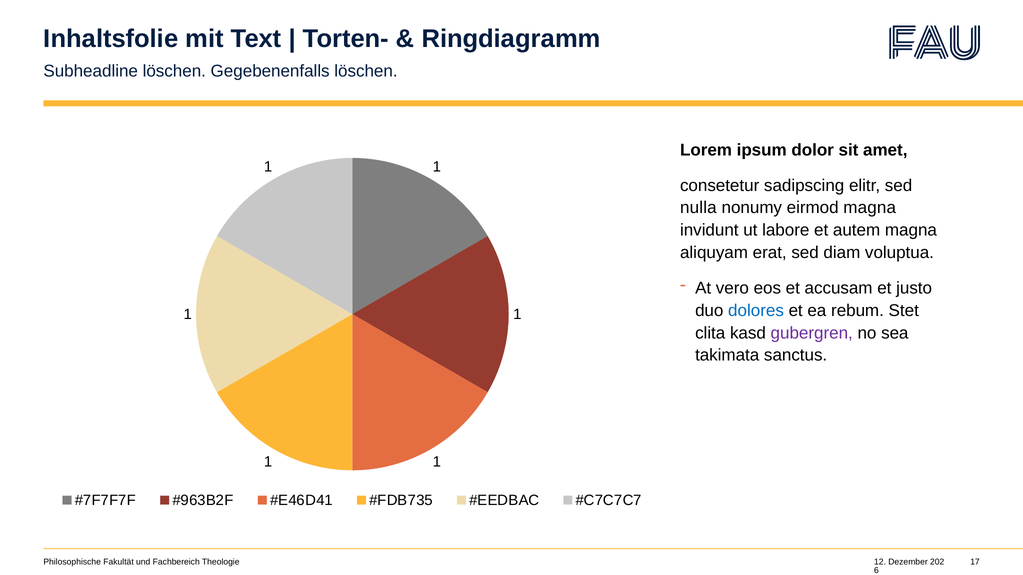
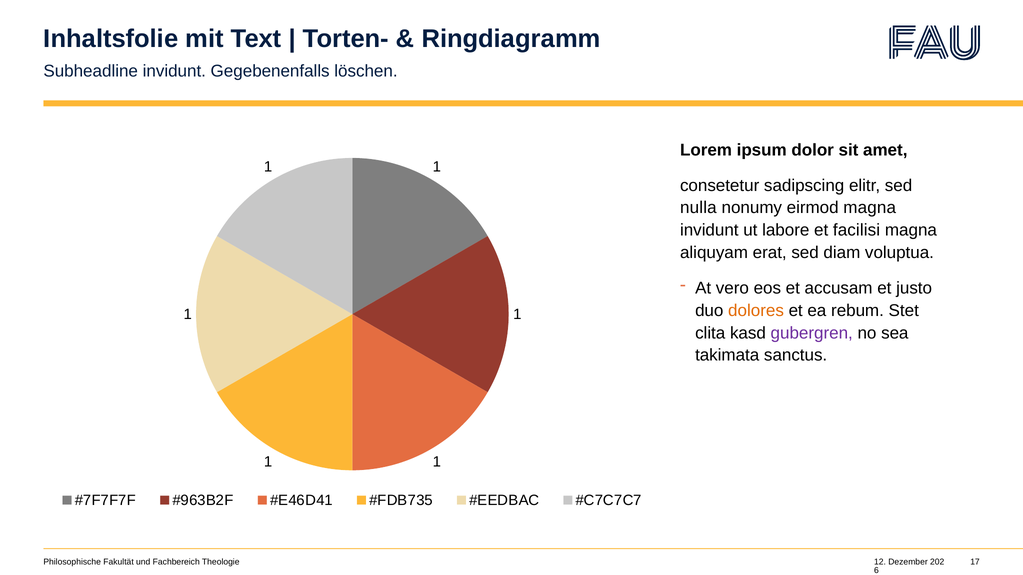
Subheadline löschen: löschen -> invidunt
autem: autem -> facilisi
dolores colour: blue -> orange
